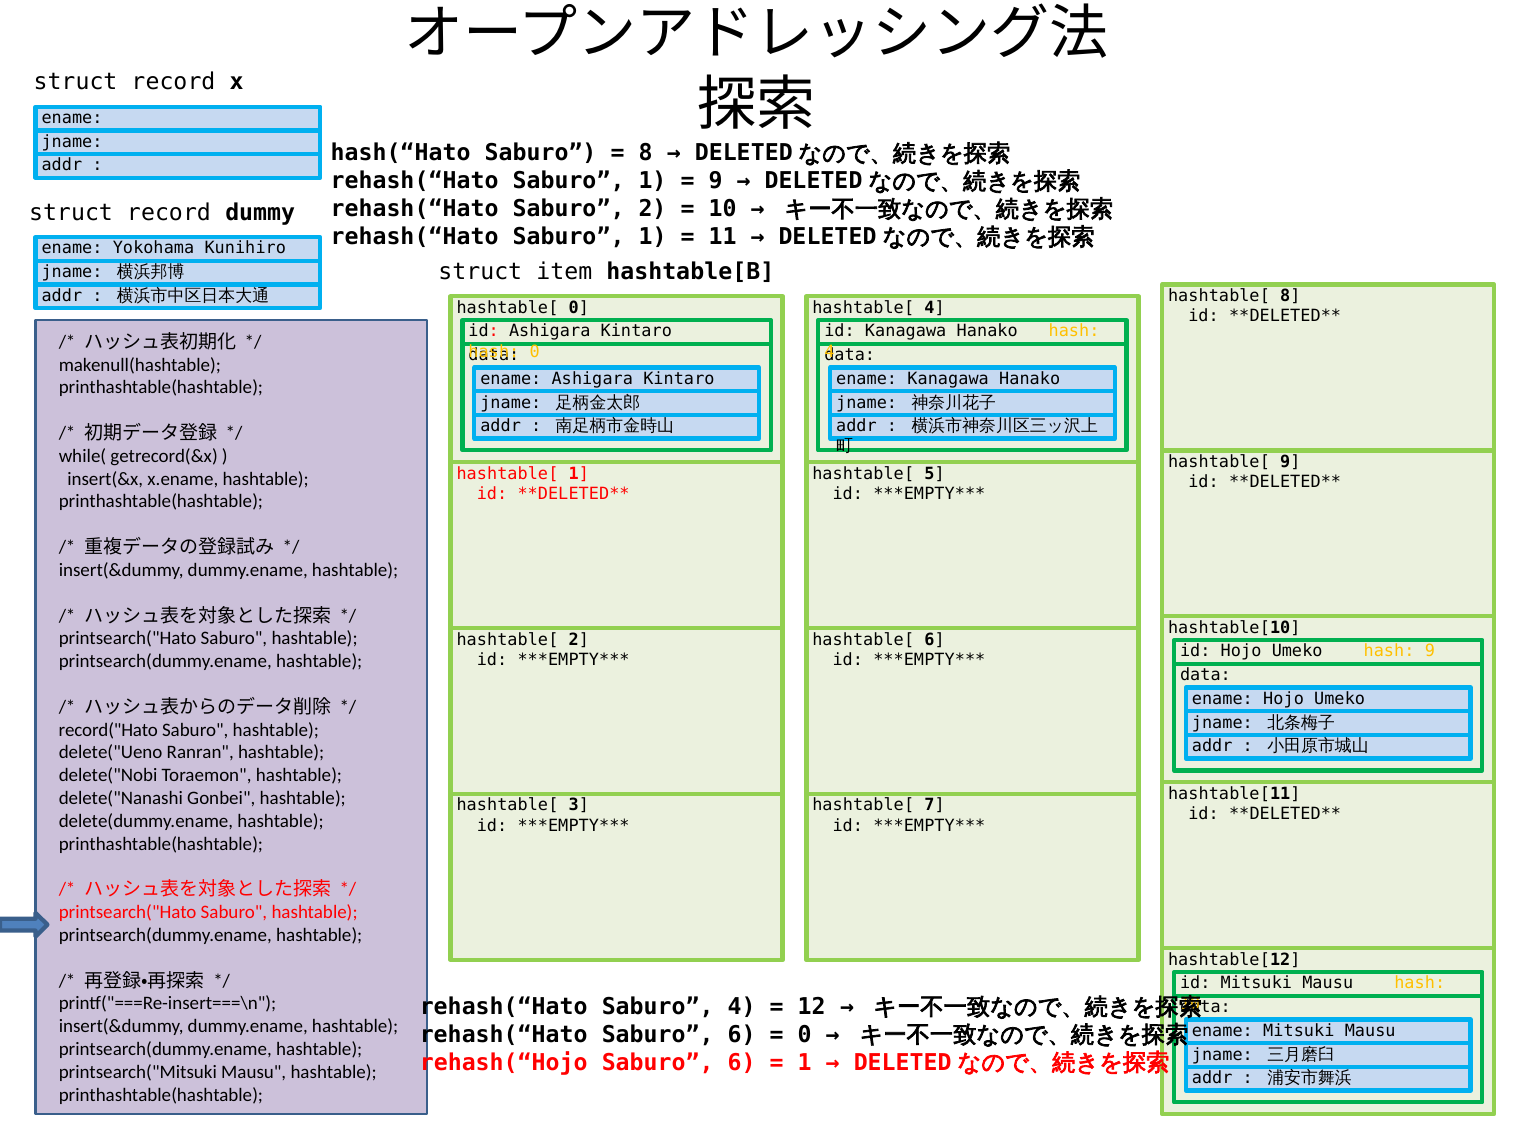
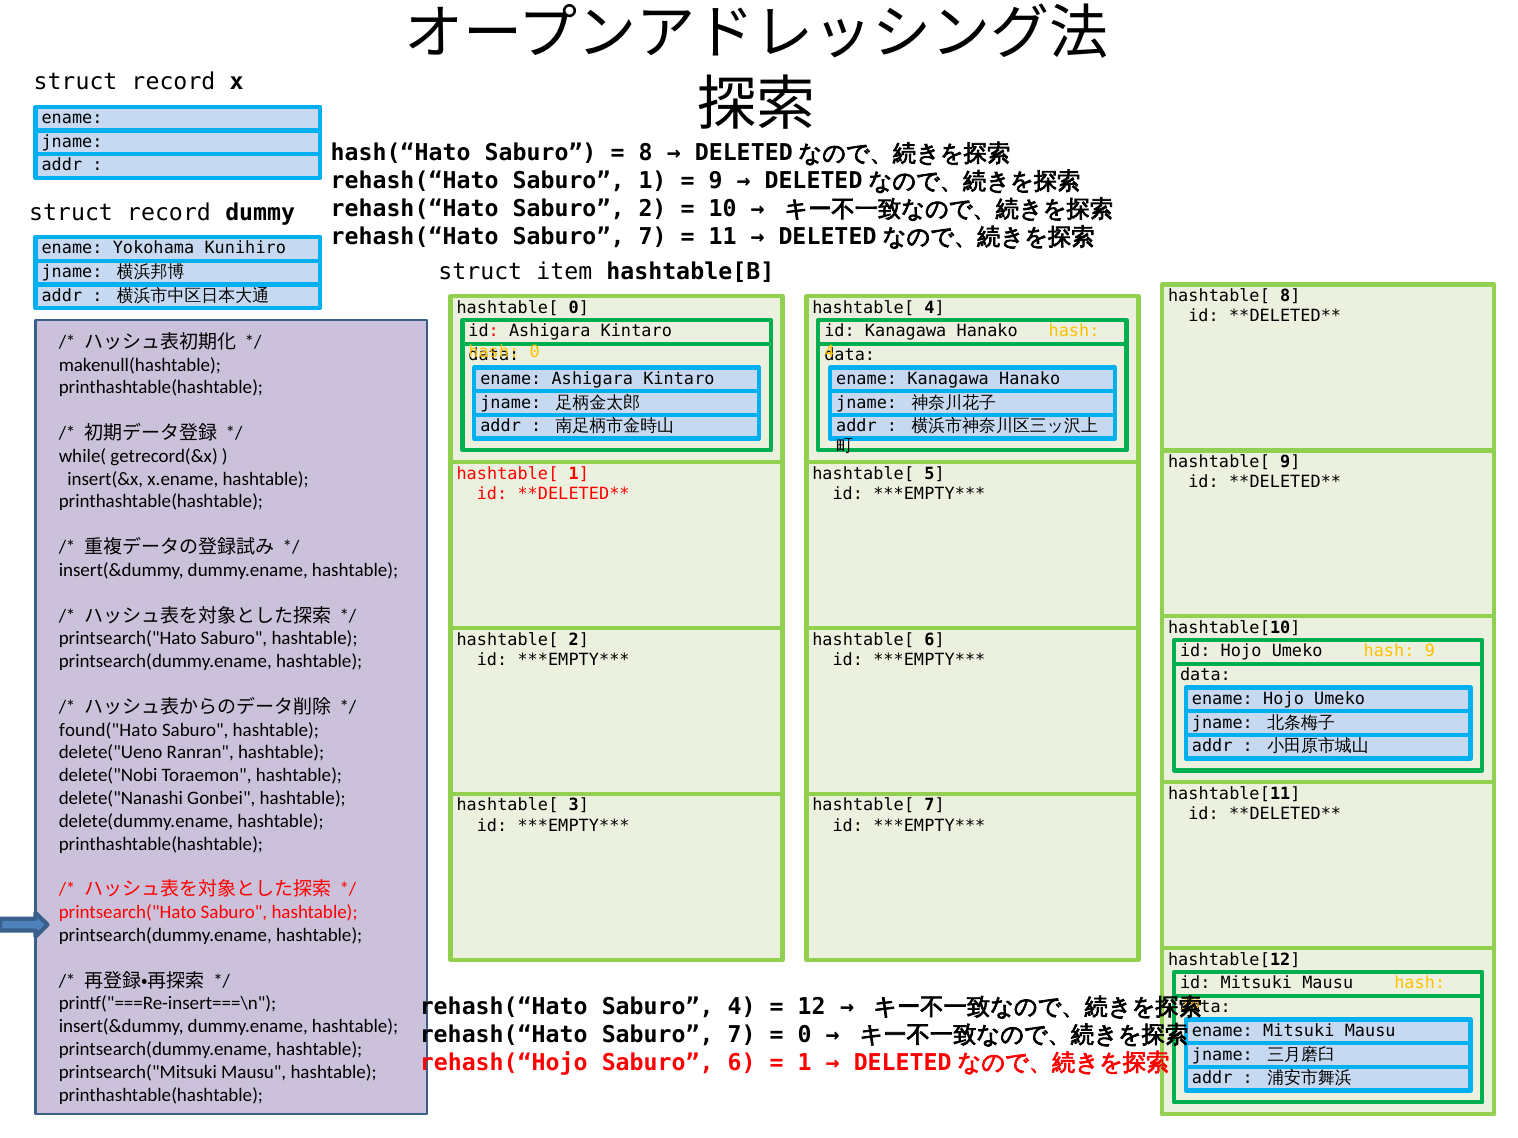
1 at (653, 237): 1 -> 7
record("Hato: record("Hato -> found("Hato
6 at (742, 1035): 6 -> 7
